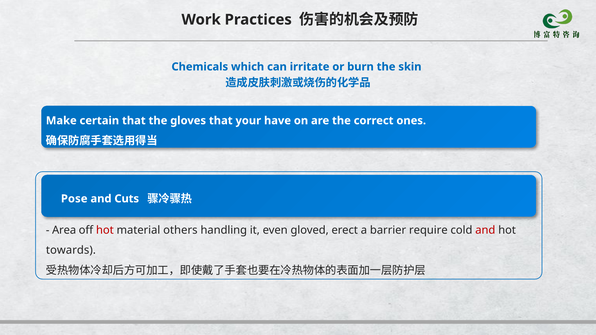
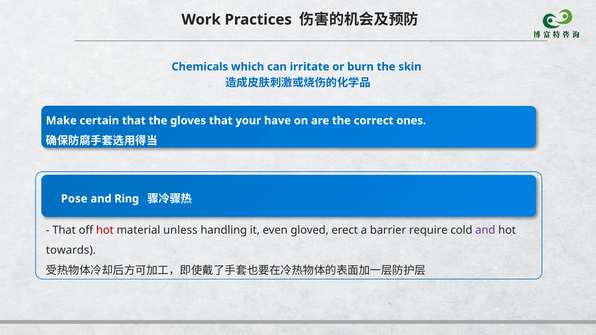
Cuts: Cuts -> Ring
Area at (64, 230): Area -> That
others: others -> unless
and at (485, 230) colour: red -> purple
